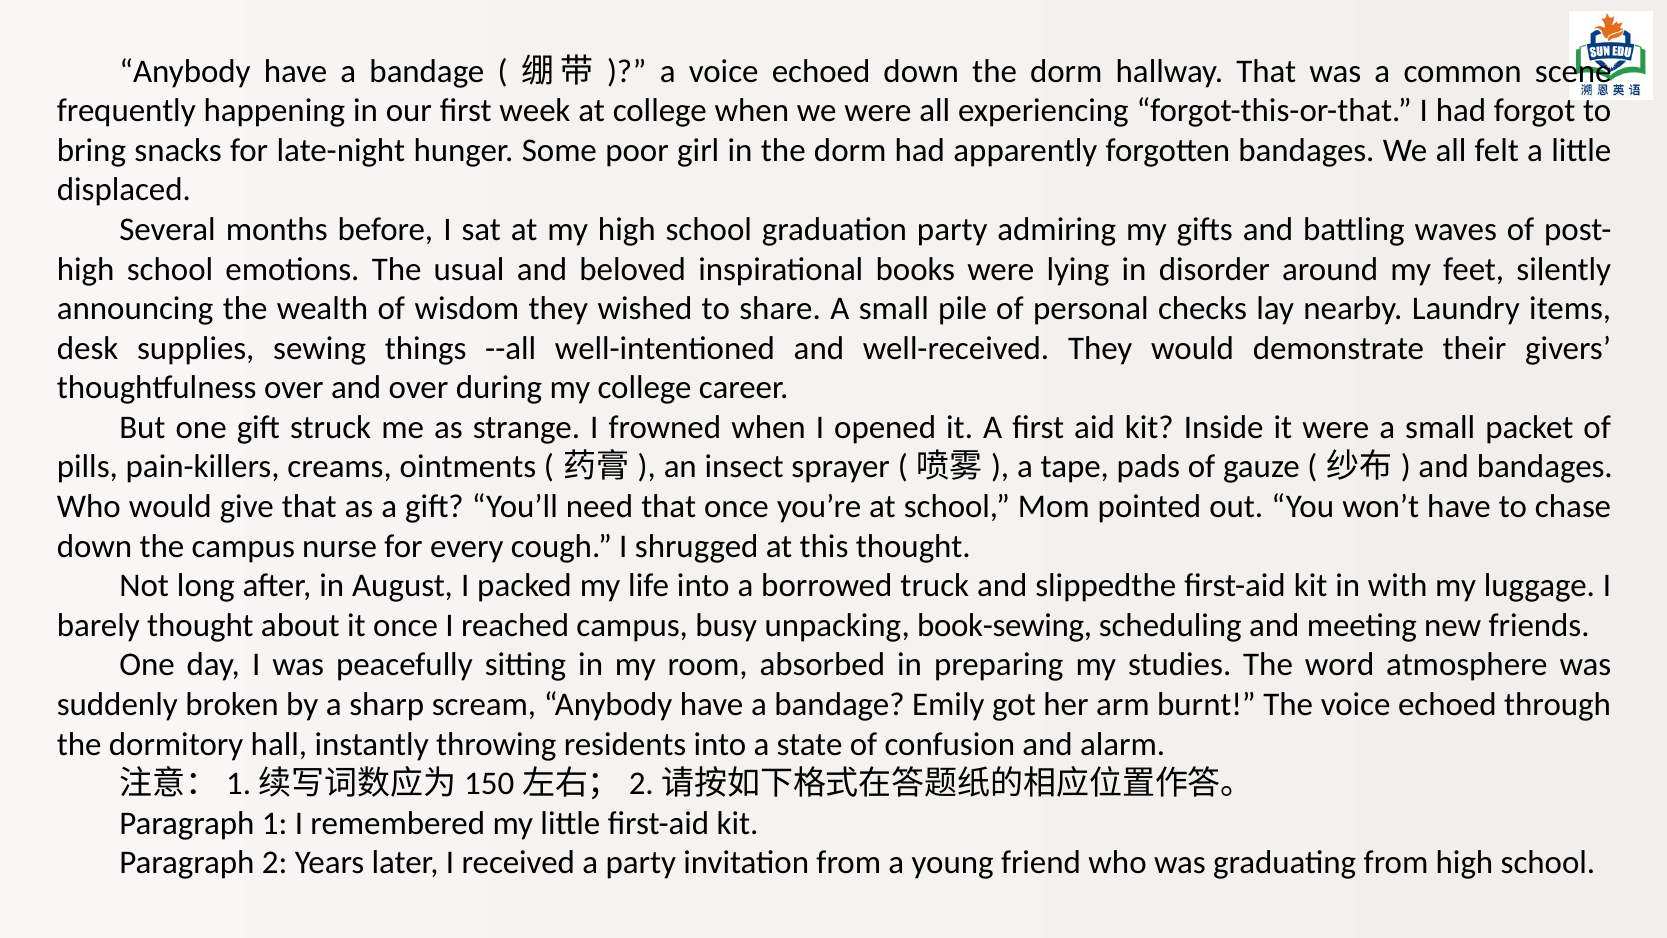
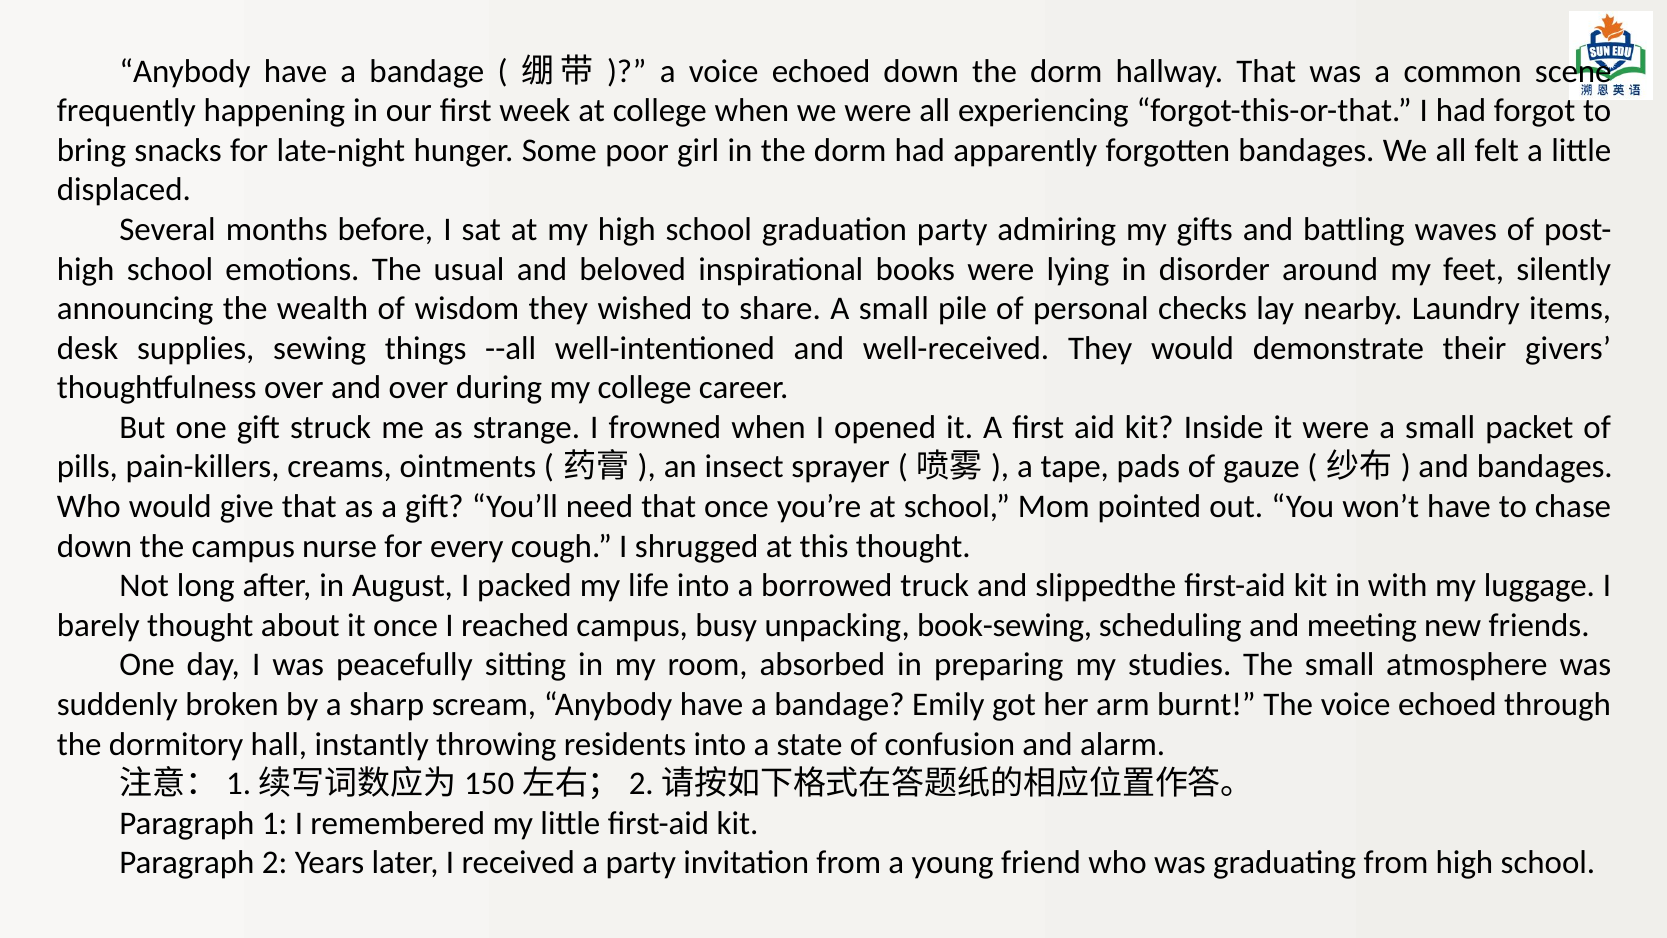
The word: word -> small
